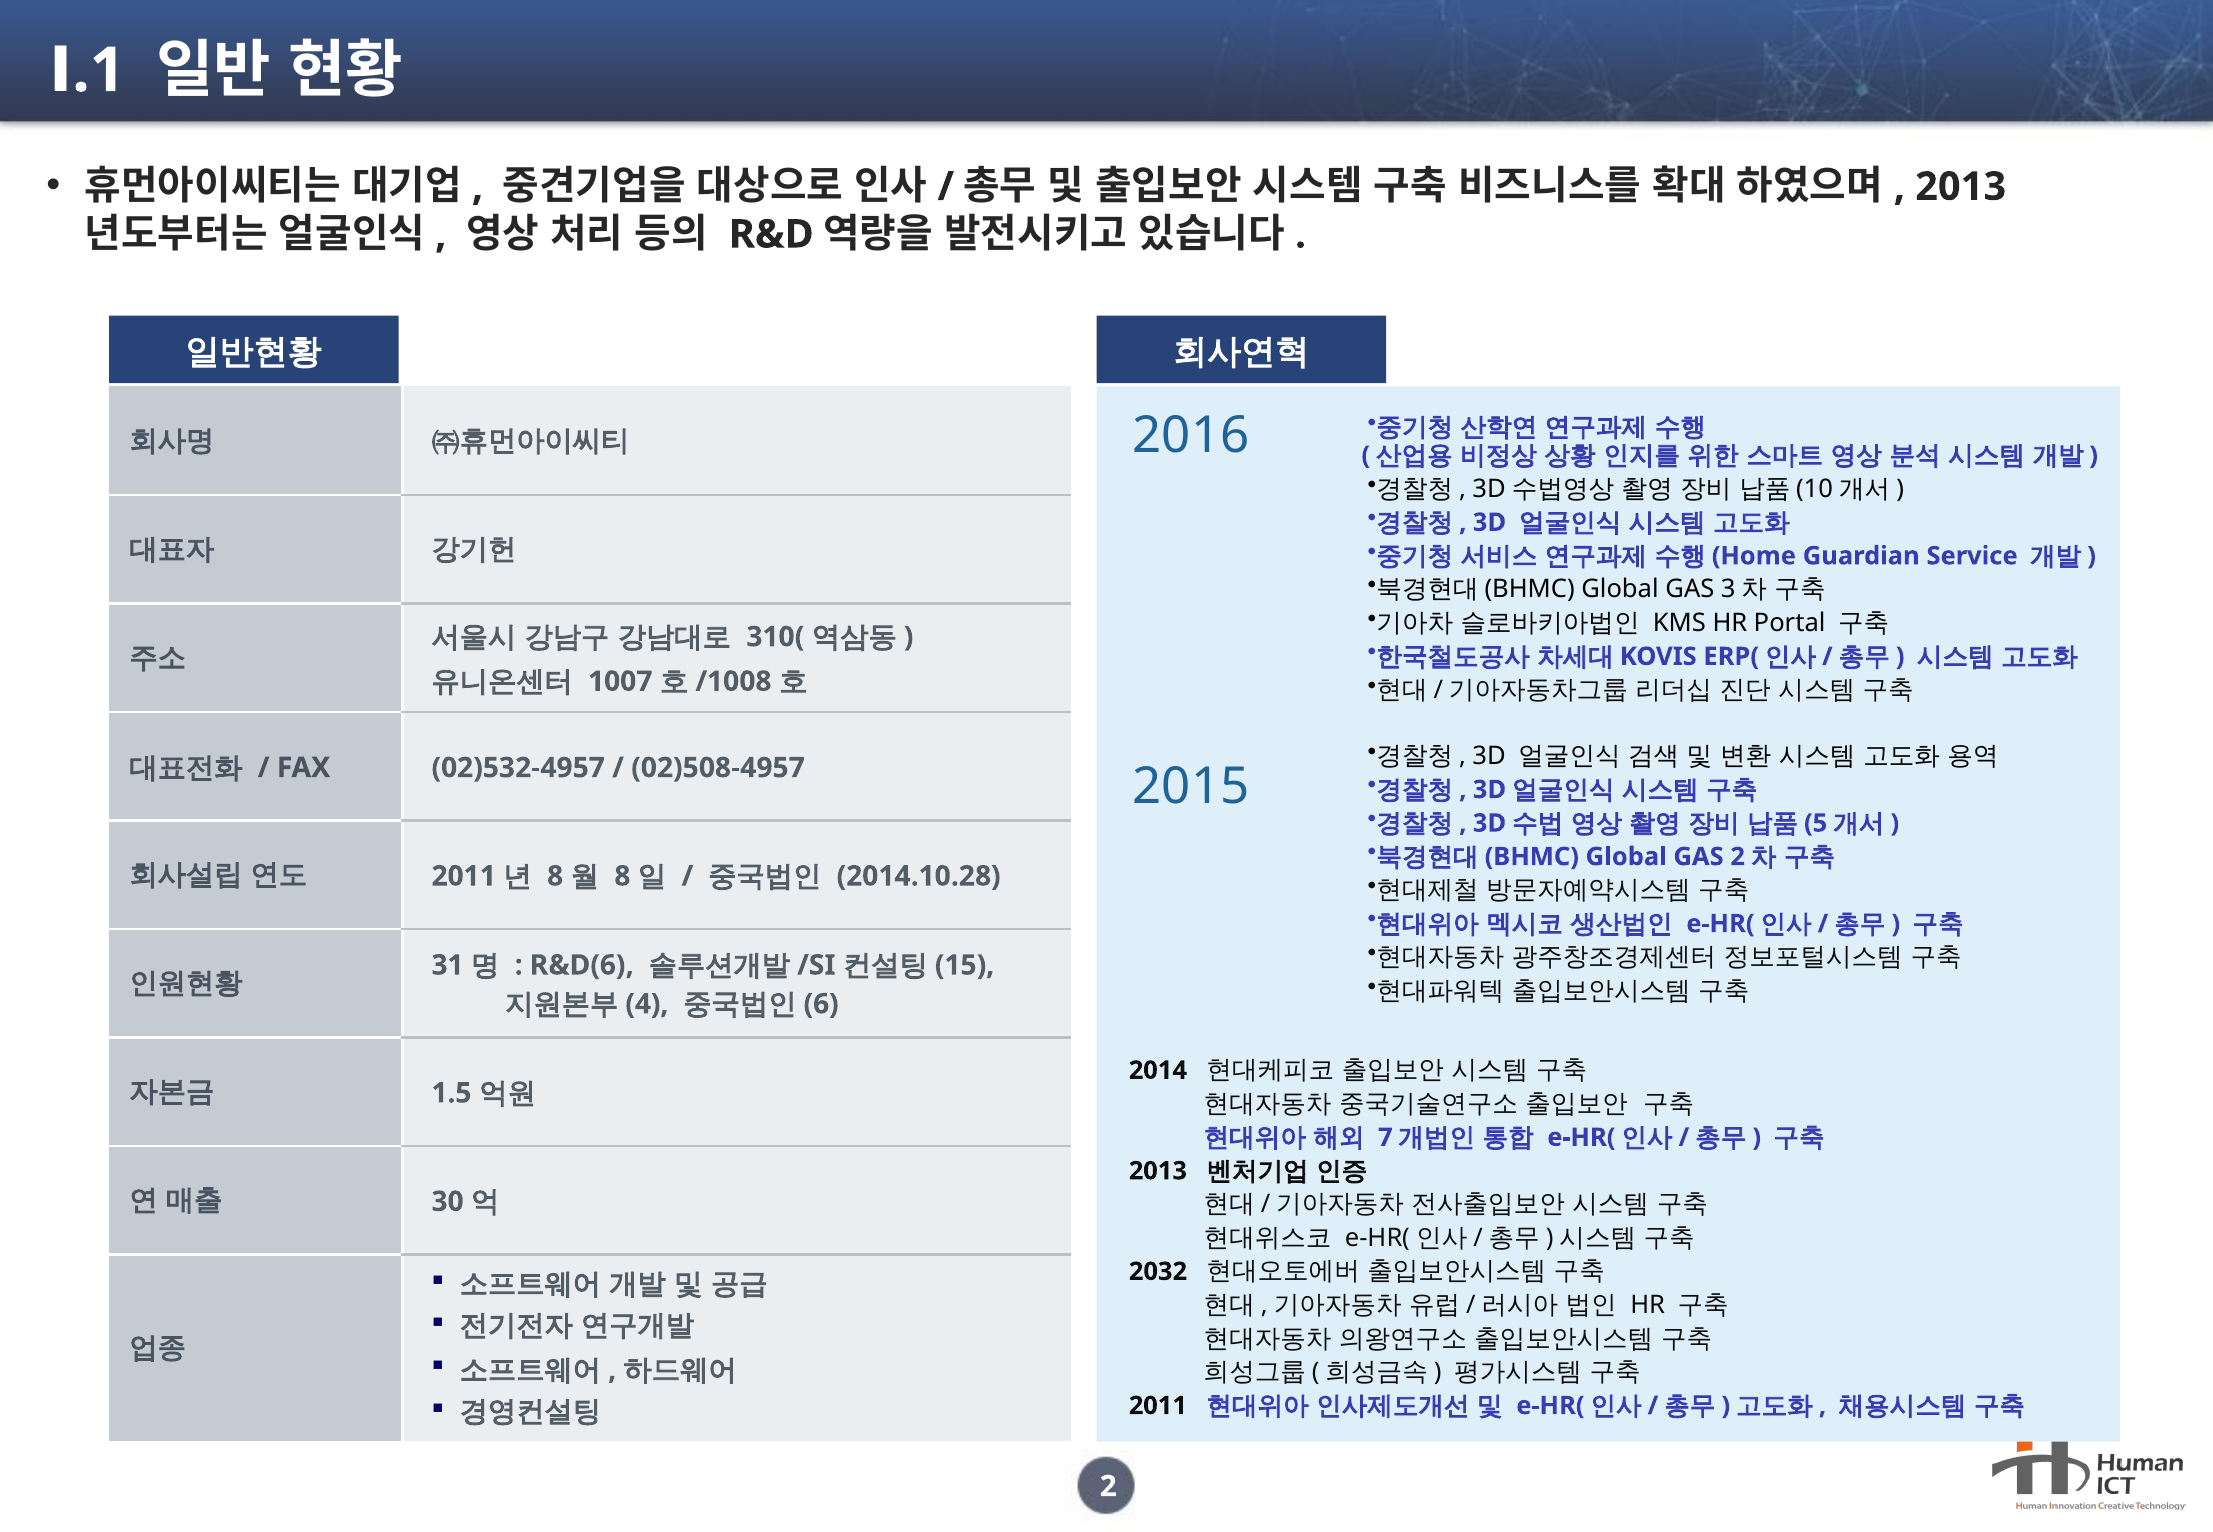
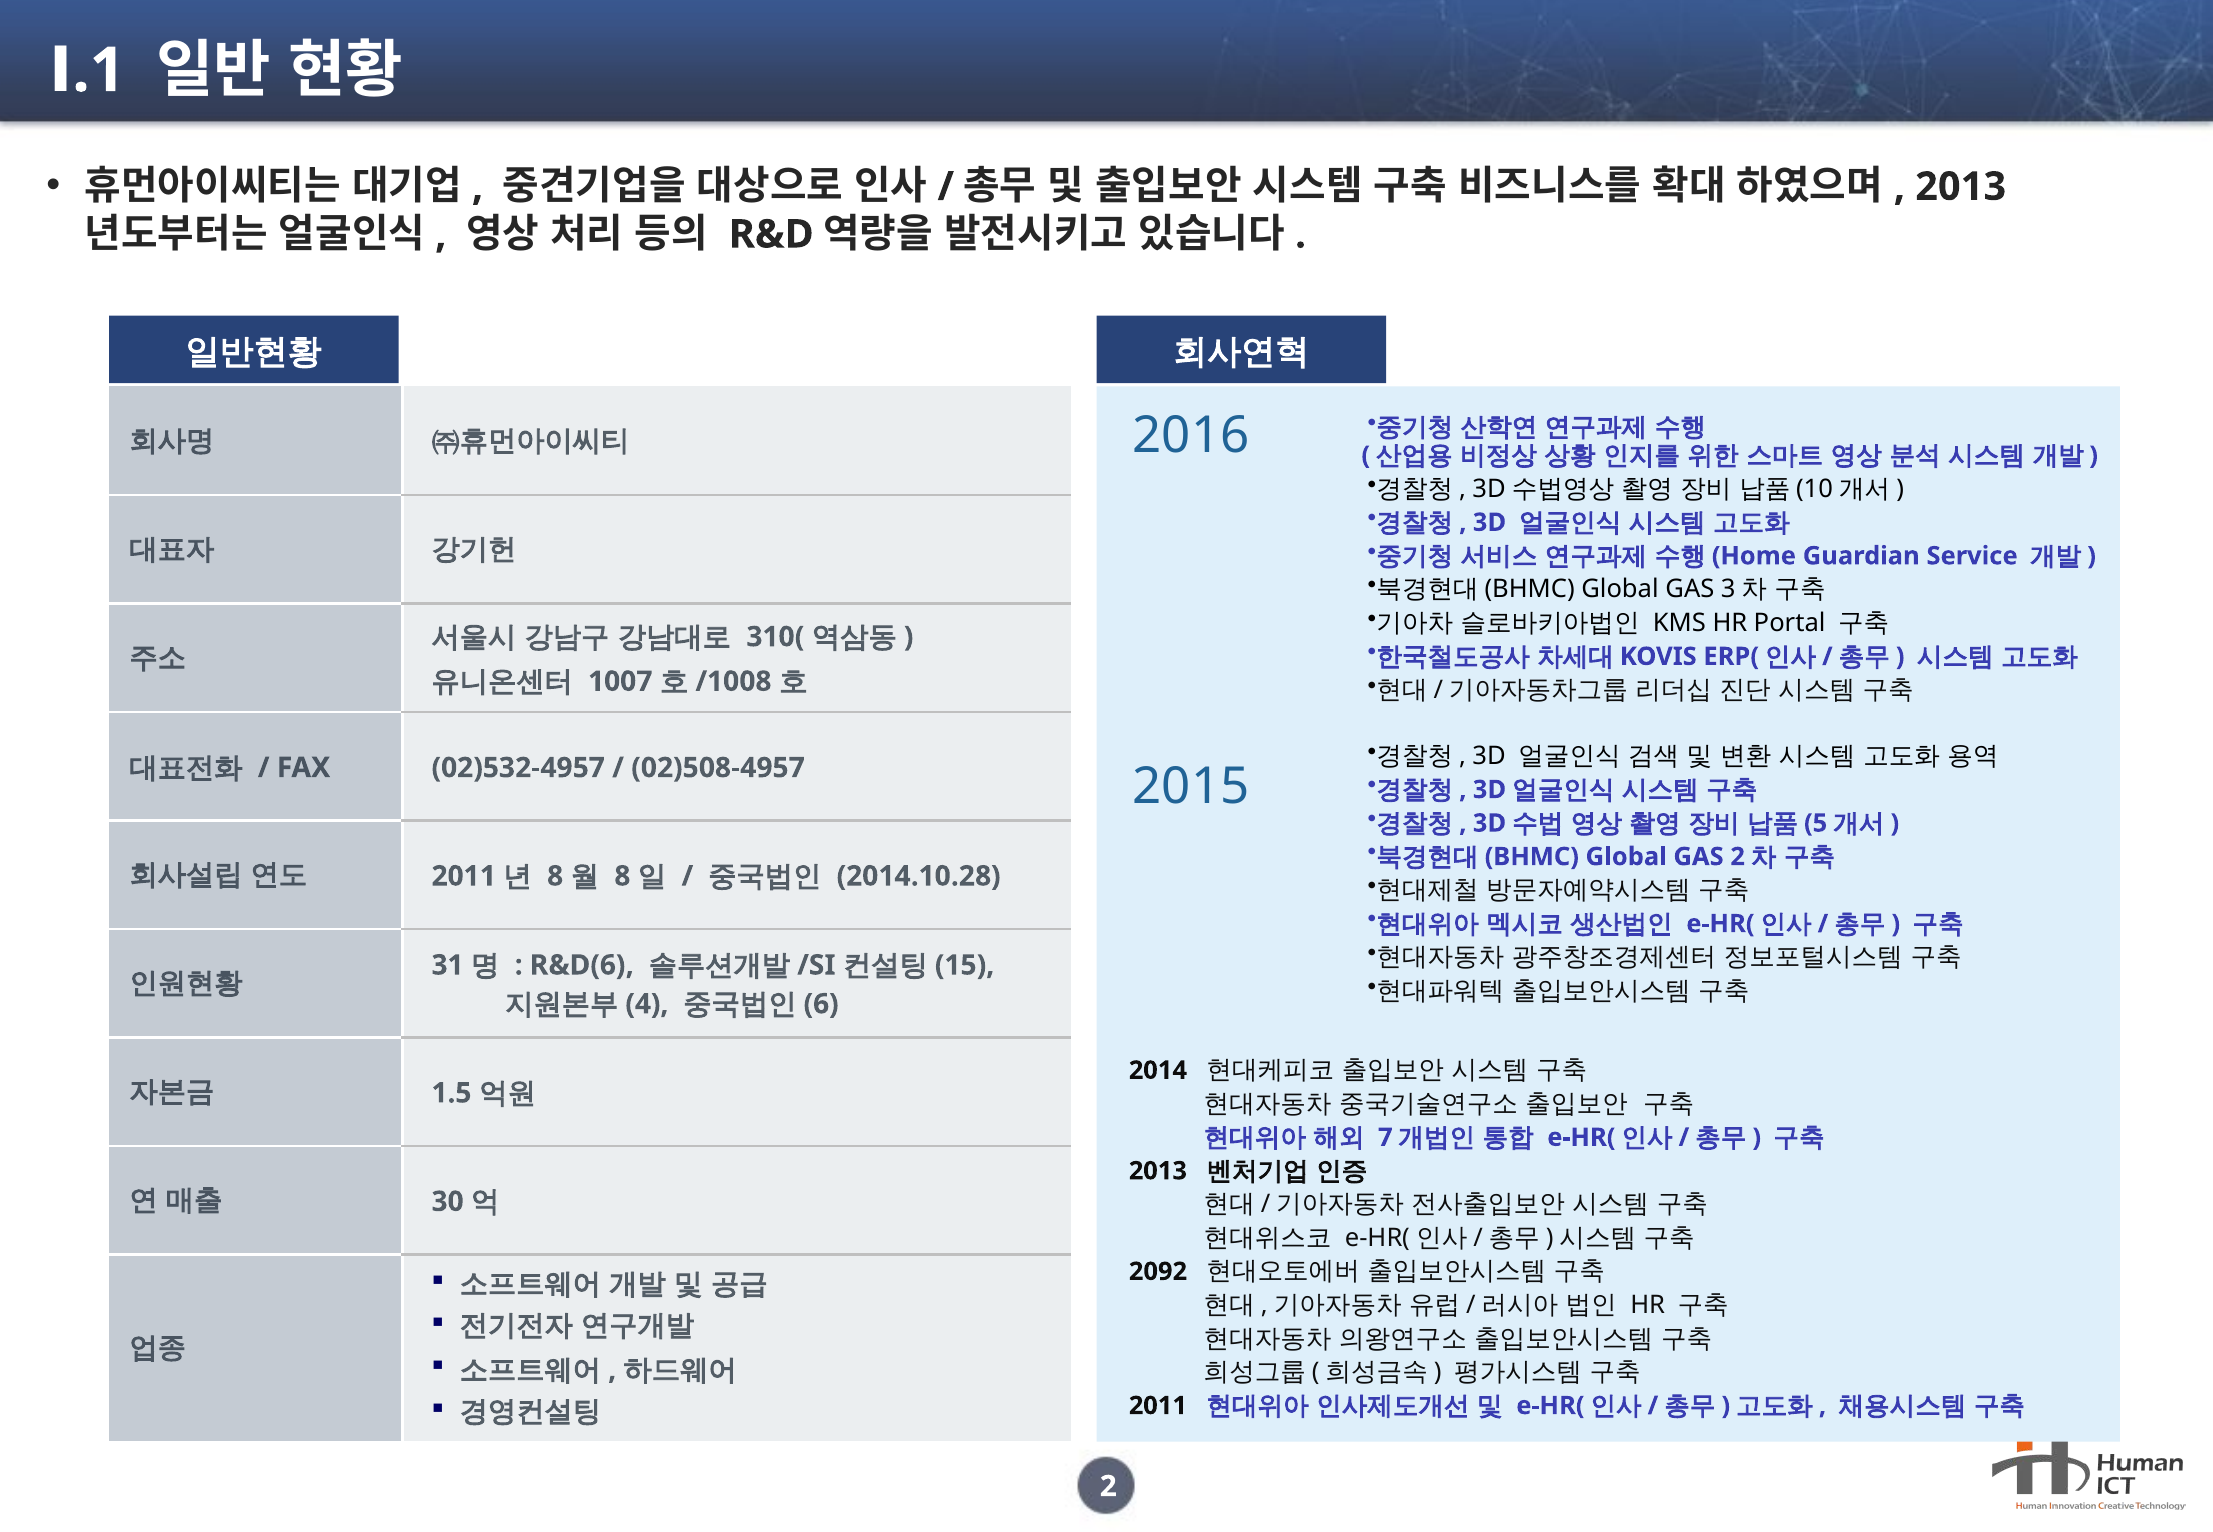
2032: 2032 -> 2092
